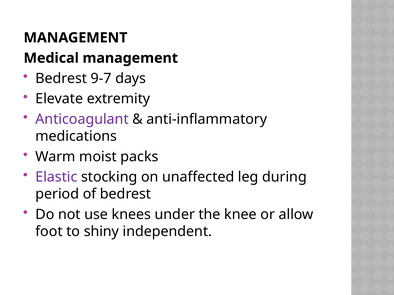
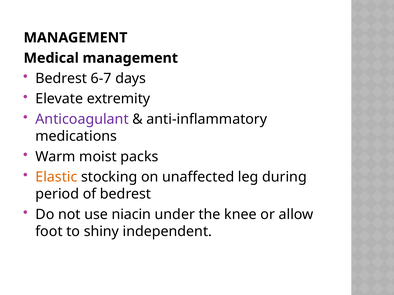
9-7: 9-7 -> 6-7
Elastic colour: purple -> orange
knees: knees -> niacin
